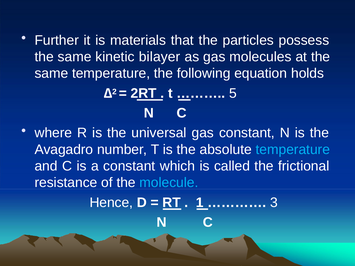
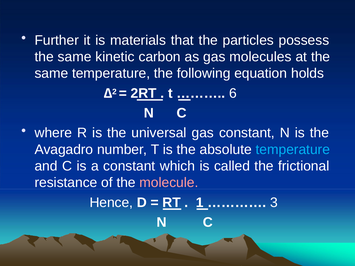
bilayer: bilayer -> carbon
5: 5 -> 6
molecule colour: light blue -> pink
